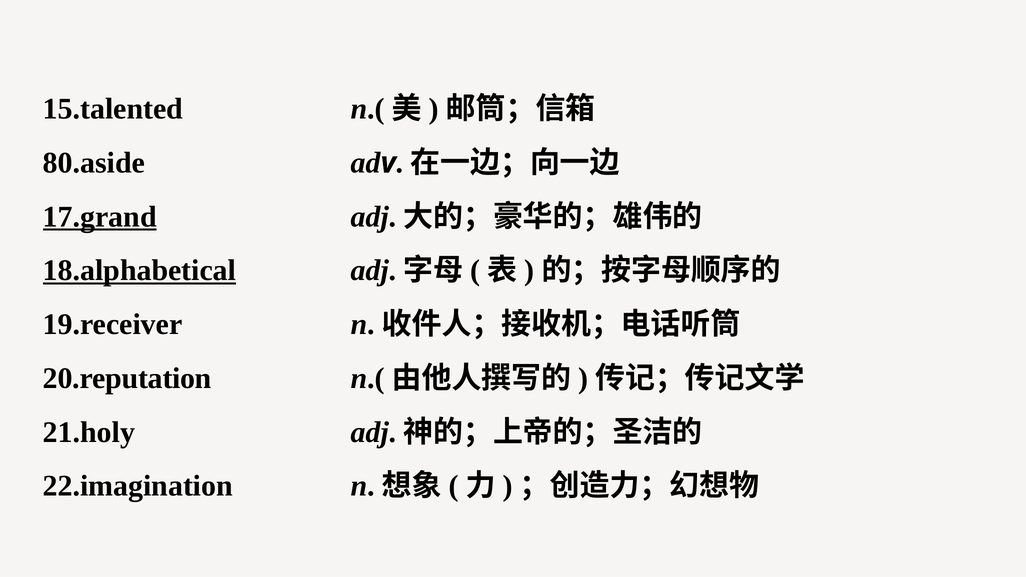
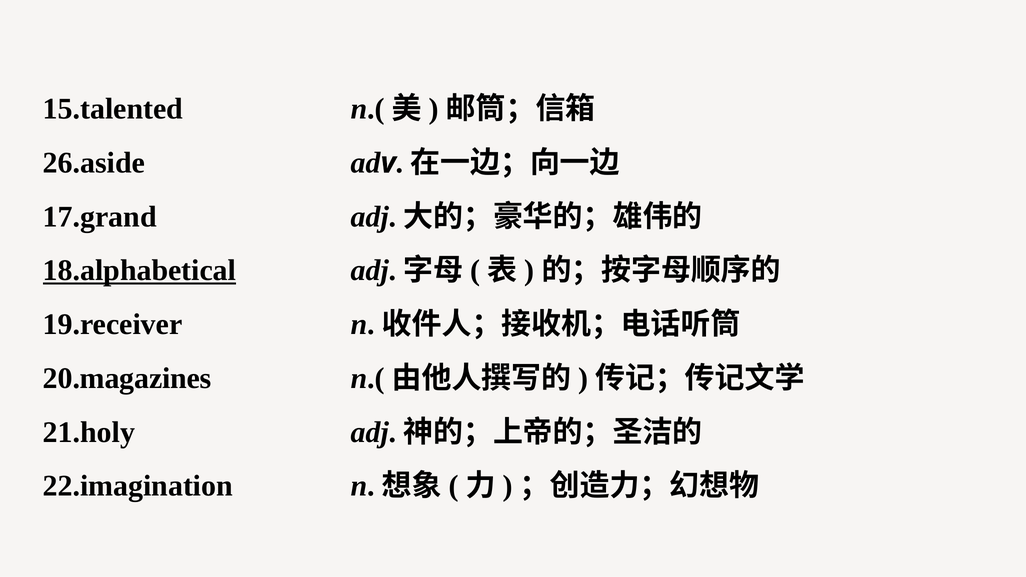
80.aside: 80.aside -> 26.aside
17.grand underline: present -> none
20.reputation: 20.reputation -> 20.magazines
